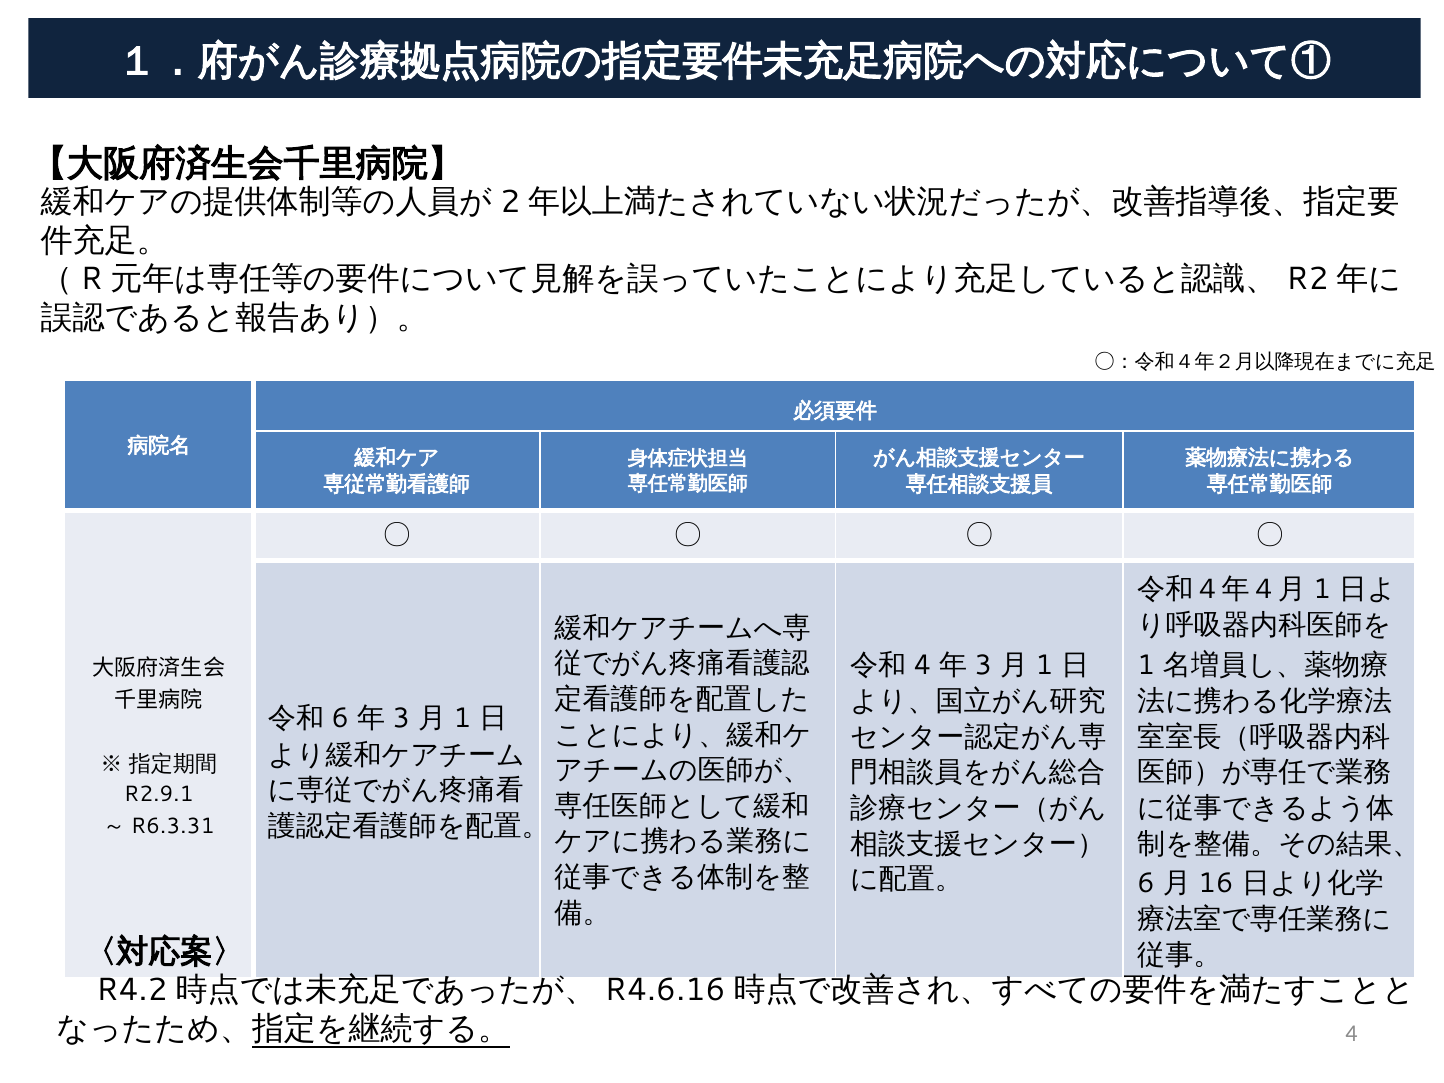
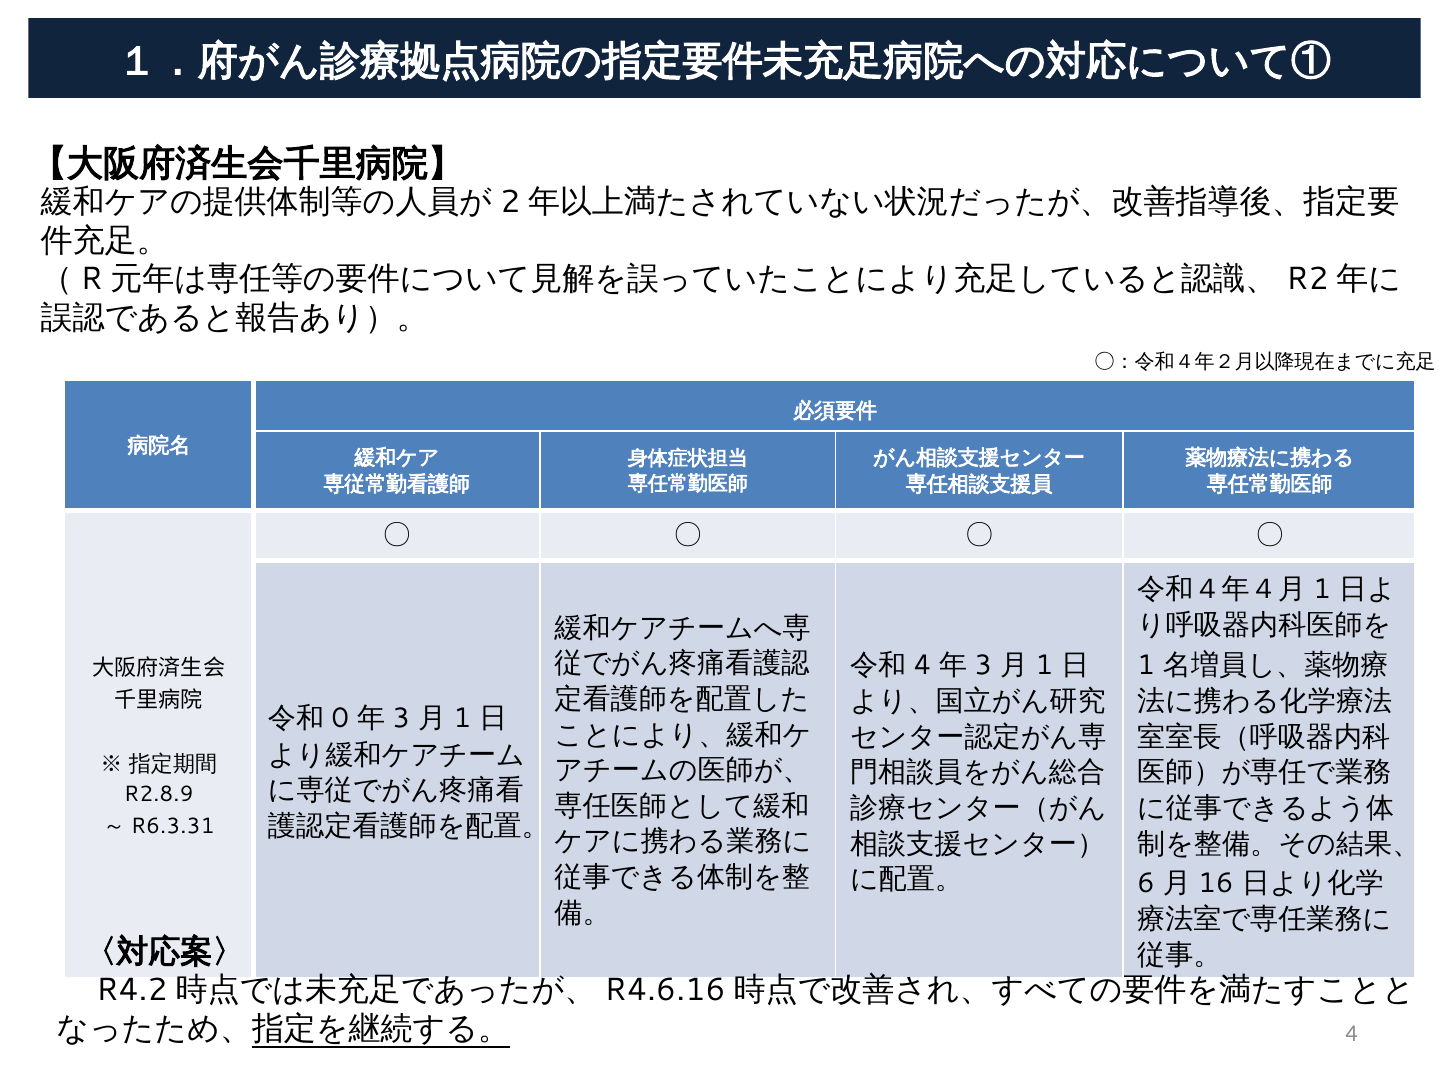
6 at (340, 718): 6 -> 0
R2.9.1: R2.9.1 -> R2.8.9
